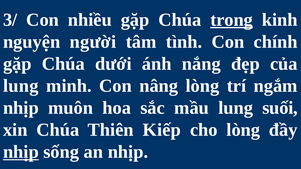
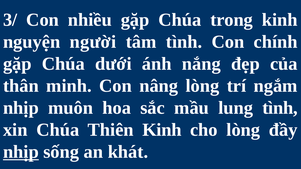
trong underline: present -> none
lung at (21, 86): lung -> thân
lung suối: suối -> tình
Thiên Kiếp: Kiếp -> Kinh
an nhịp: nhịp -> khát
